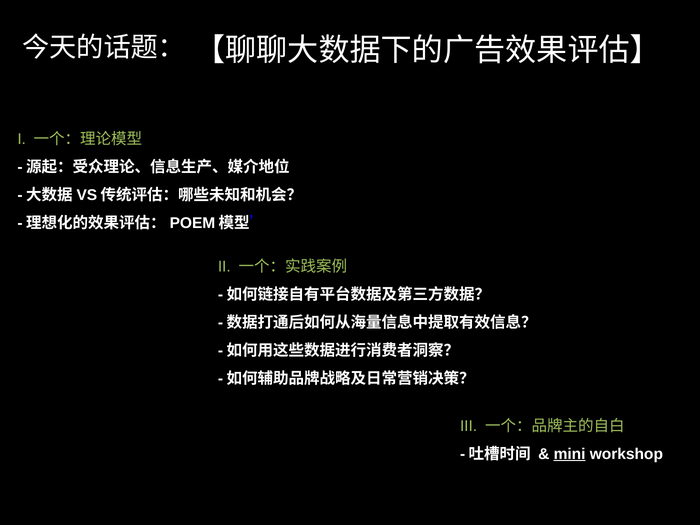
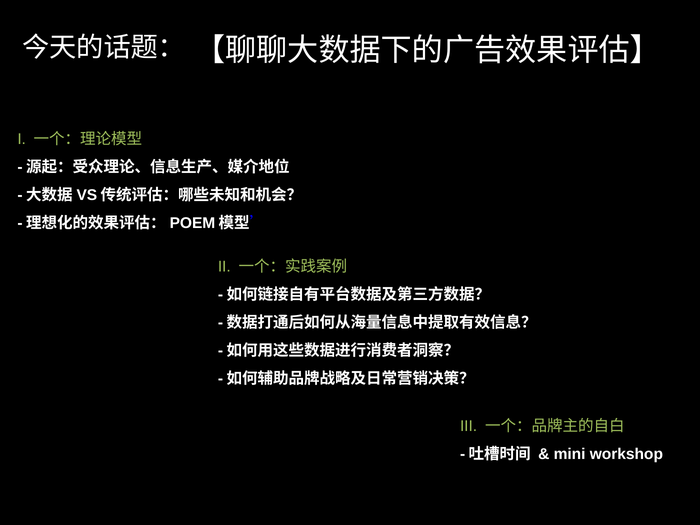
mini underline: present -> none
